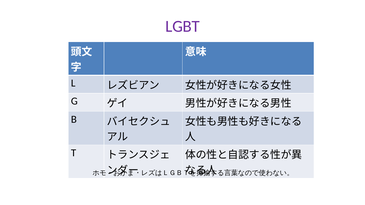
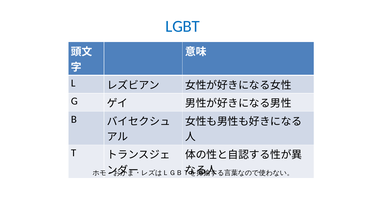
LGBT colour: purple -> blue
